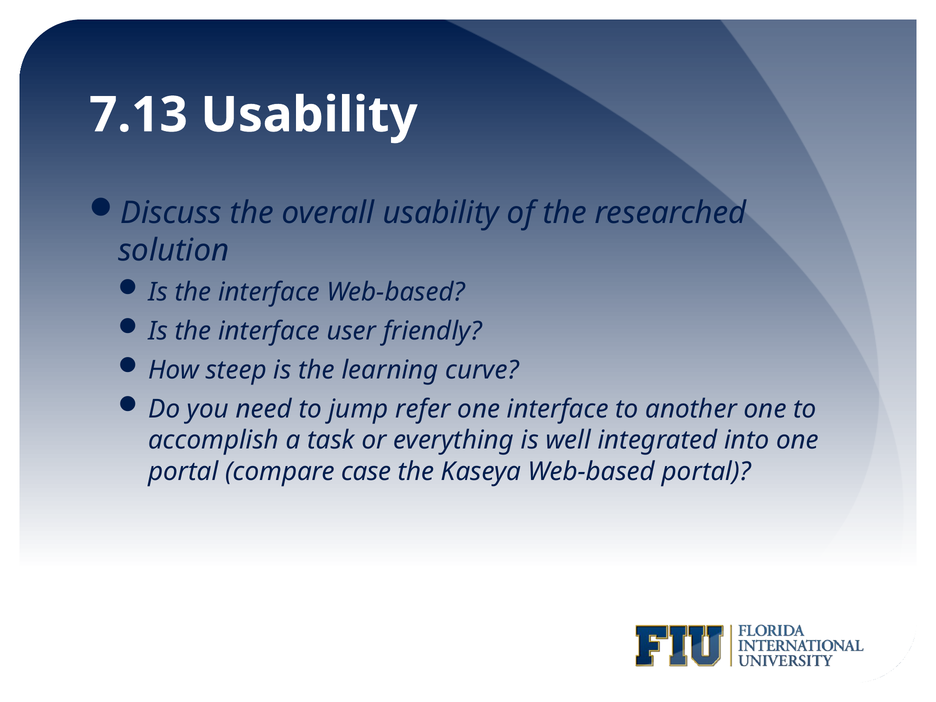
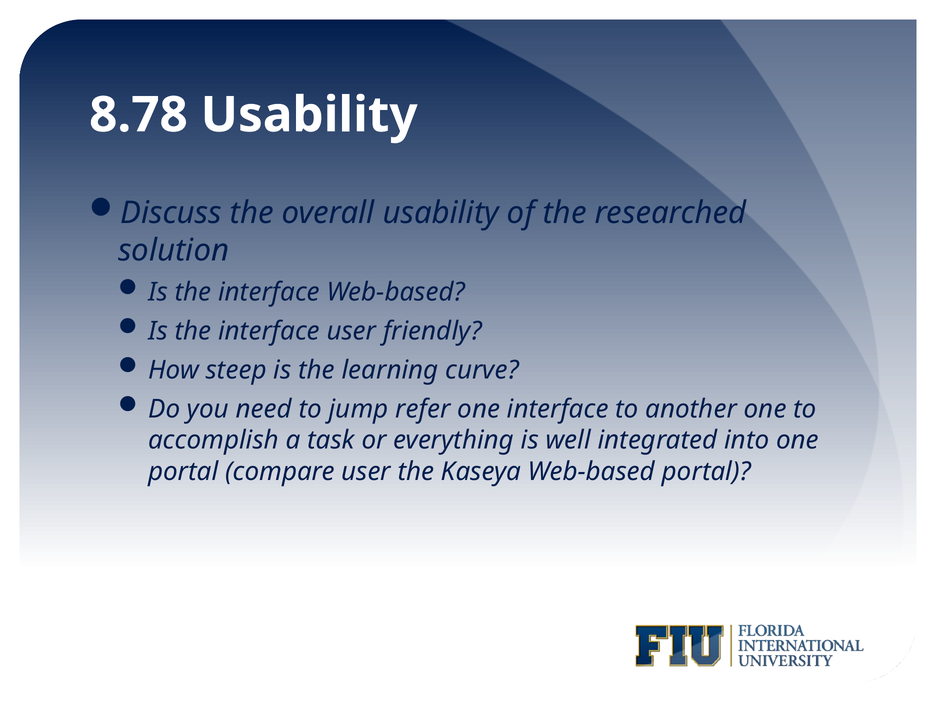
7.13: 7.13 -> 8.78
compare case: case -> user
